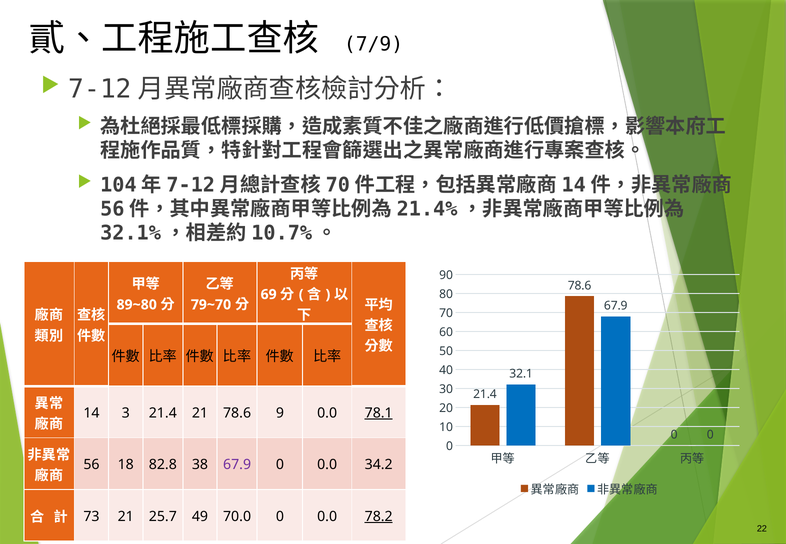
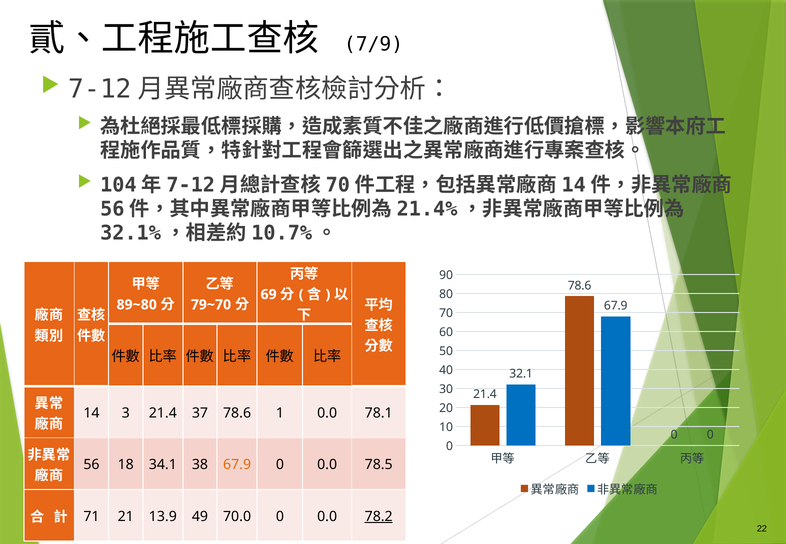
21.4 21: 21 -> 37
9: 9 -> 1
78.1 underline: present -> none
82.8: 82.8 -> 34.1
67.9 at (237, 465) colour: purple -> orange
34.2: 34.2 -> 78.5
73: 73 -> 71
25.7: 25.7 -> 13.9
